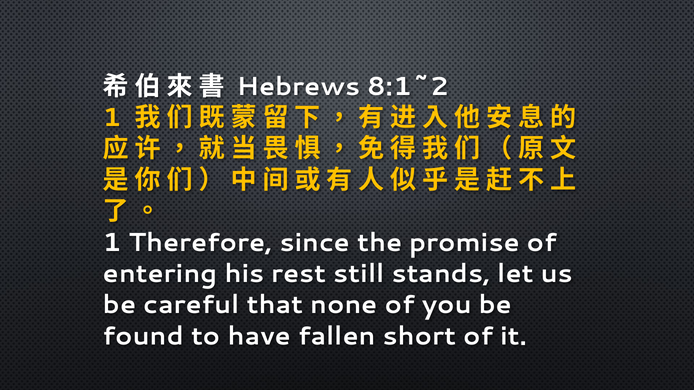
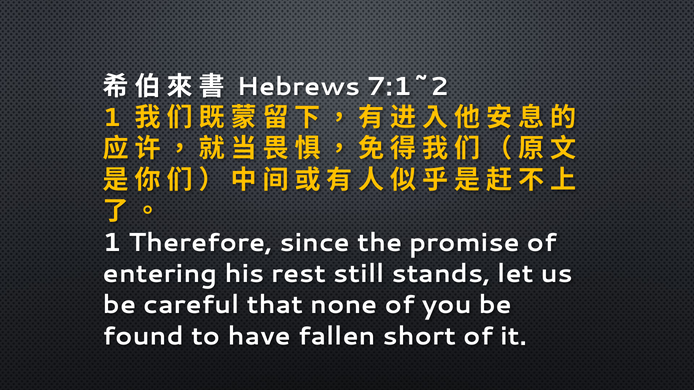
8:1~2: 8:1~2 -> 7:1~2
